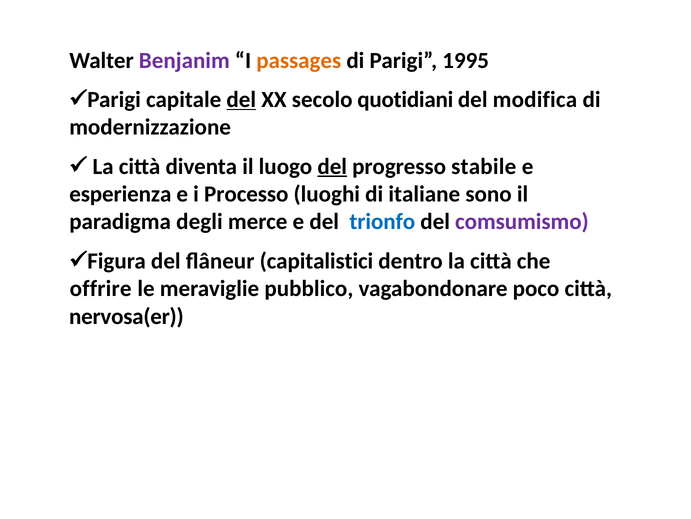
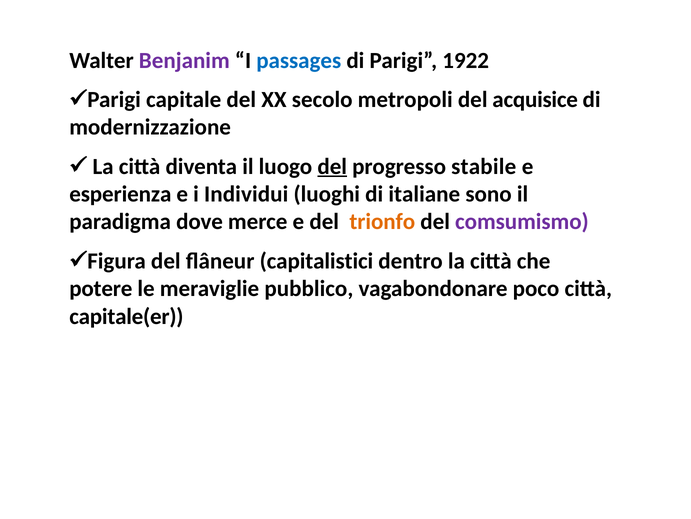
passages colour: orange -> blue
1995: 1995 -> 1922
del at (241, 99) underline: present -> none
quotidiani: quotidiani -> metropoli
modifica: modifica -> acquisice
Processo: Processo -> Individui
degli: degli -> dove
trionfo colour: blue -> orange
offrire: offrire -> potere
nervosa(er: nervosa(er -> capitale(er
